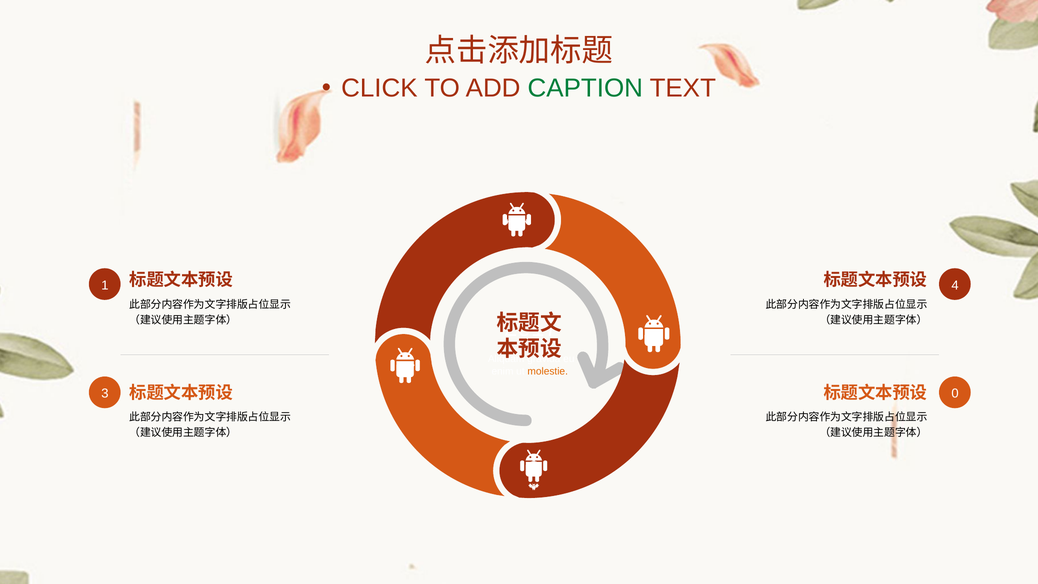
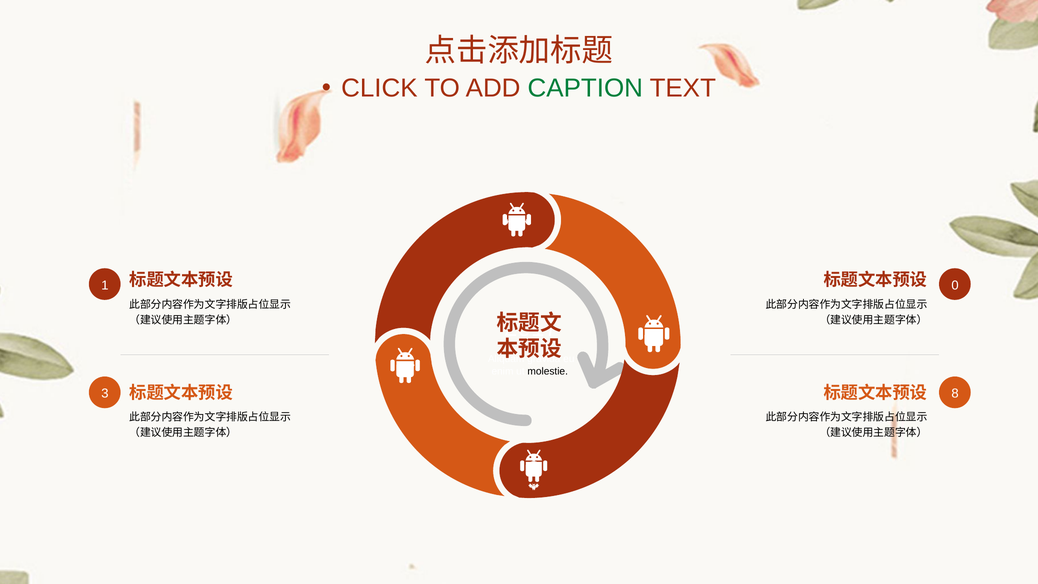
4: 4 -> 0
molestie colour: orange -> black
0: 0 -> 8
